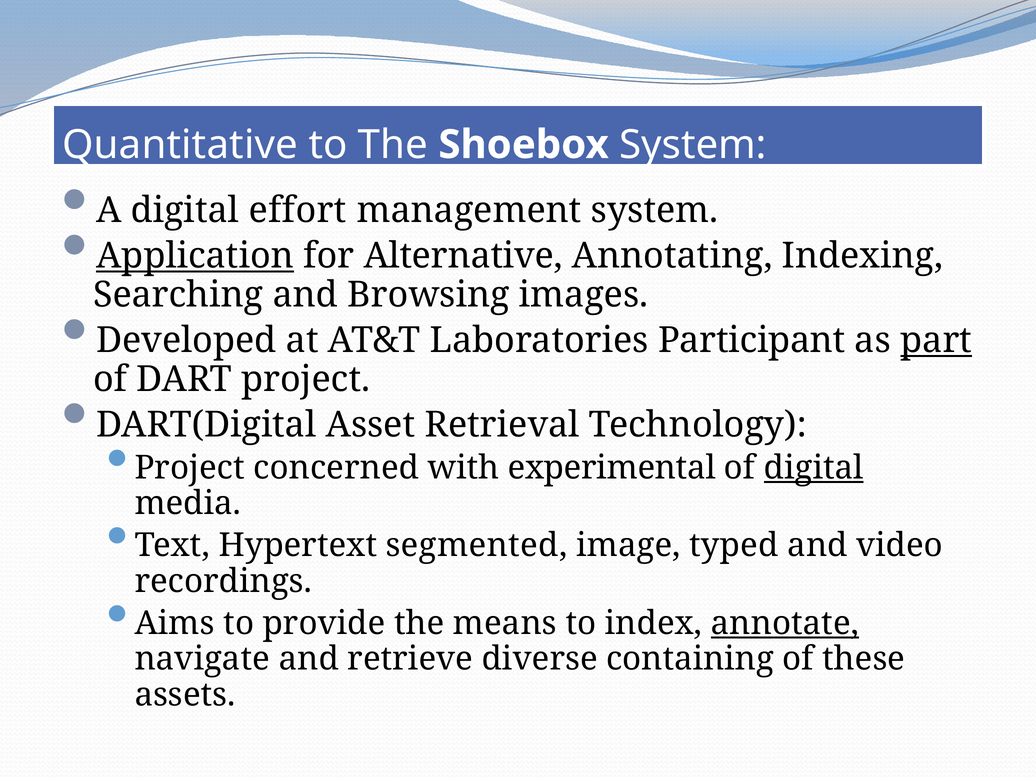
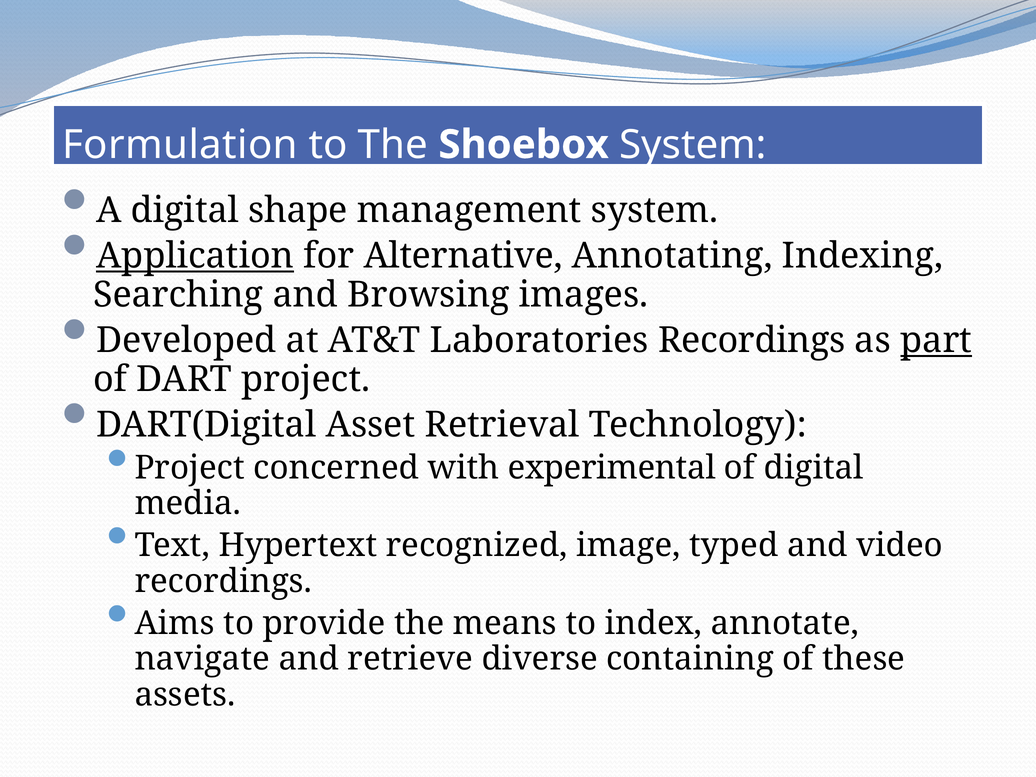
Quantitative: Quantitative -> Formulation
effort: effort -> shape
Laboratories Participant: Participant -> Recordings
digital at (814, 468) underline: present -> none
segmented: segmented -> recognized
annotate underline: present -> none
